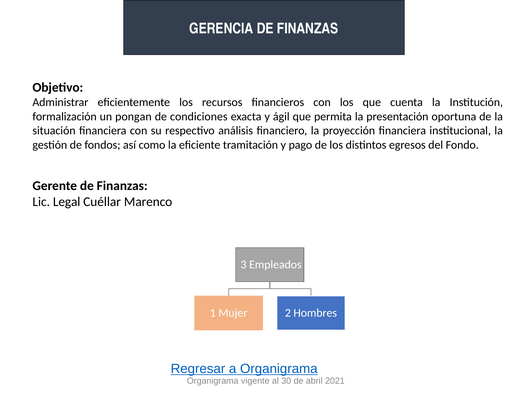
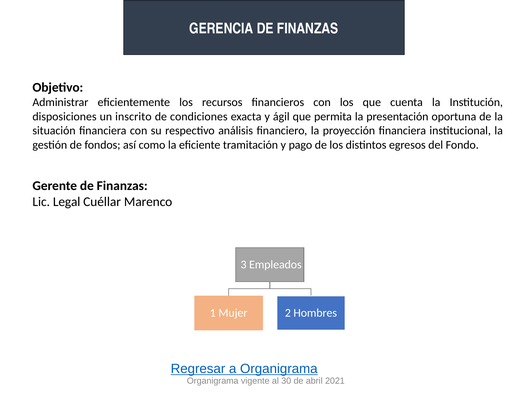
formalización: formalización -> disposiciones
pongan: pongan -> inscrito
